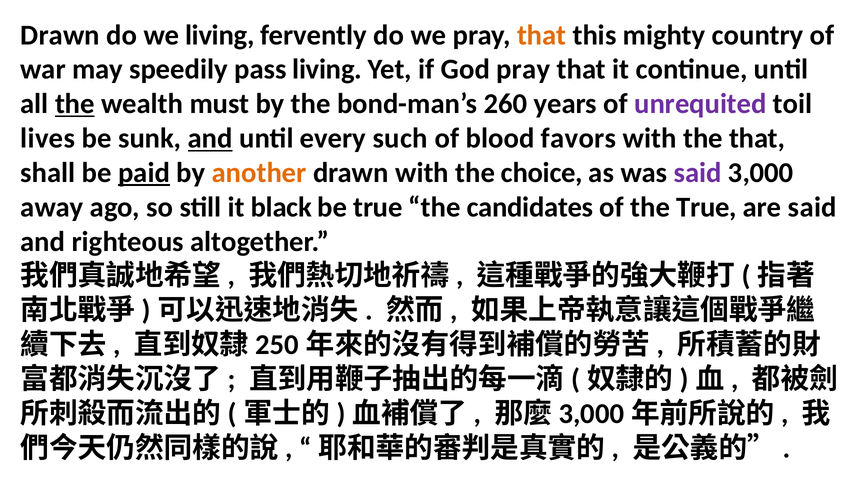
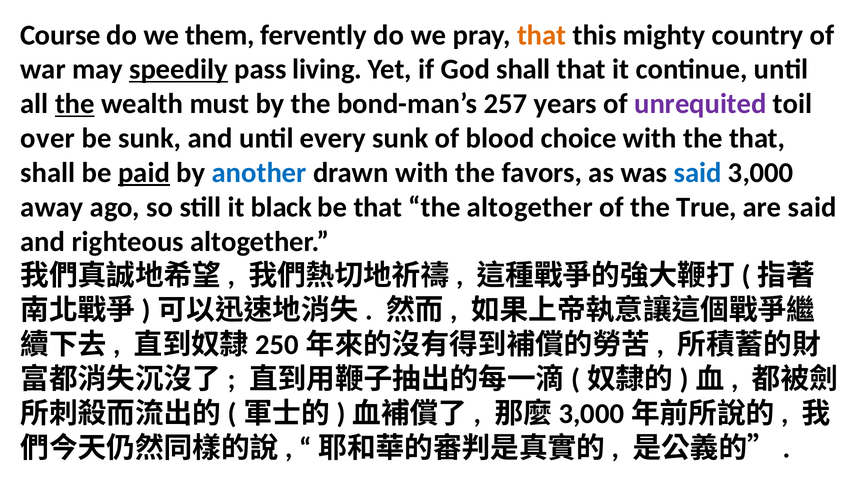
Drawn at (60, 35): Drawn -> Course
we living: living -> them
speedily underline: none -> present
God pray: pray -> shall
260: 260 -> 257
lives: lives -> over
and at (210, 138) underline: present -> none
every such: such -> sunk
favors: favors -> choice
another colour: orange -> blue
choice: choice -> favors
said at (698, 173) colour: purple -> blue
be true: true -> that
the candidates: candidates -> altogether
